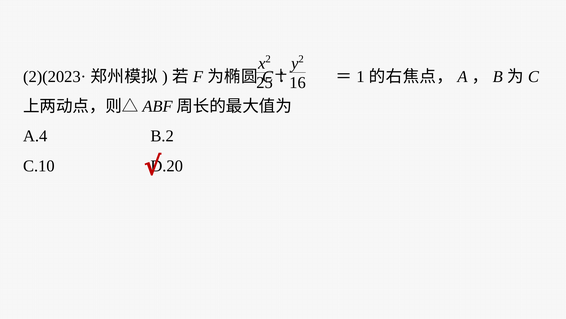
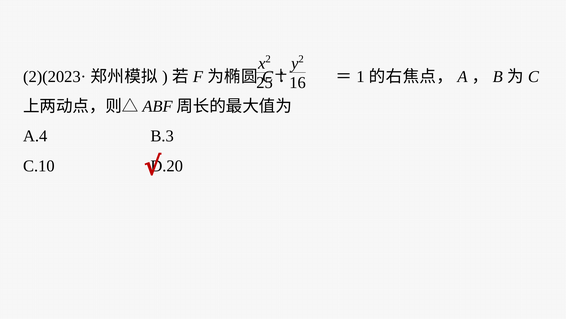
B.2: B.2 -> B.3
